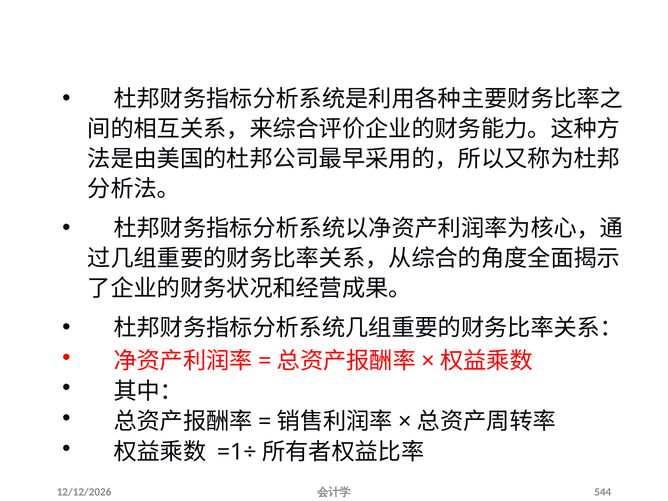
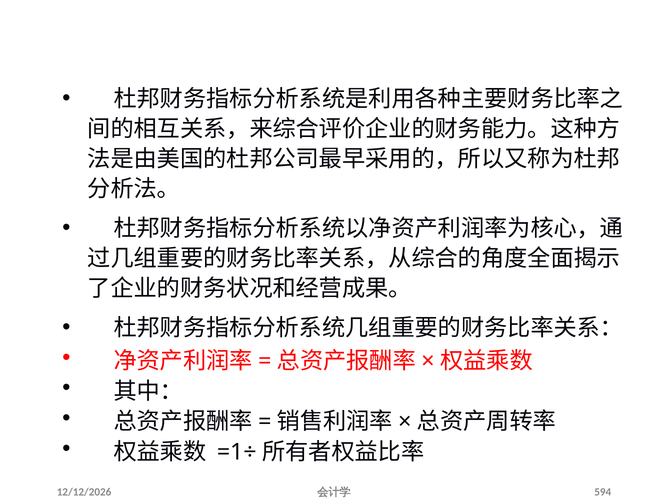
544: 544 -> 594
